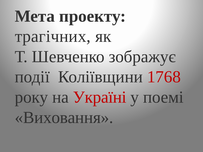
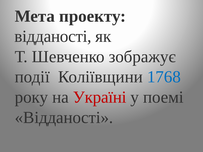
трагічних at (53, 36): трагічних -> відданості
1768 colour: red -> blue
Виховання at (64, 118): Виховання -> Відданості
